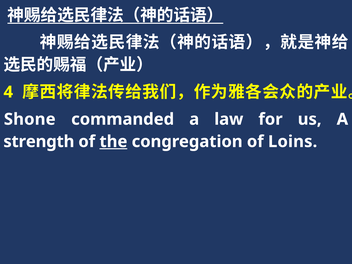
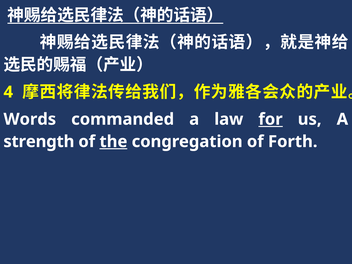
Shone: Shone -> Words
for underline: none -> present
Loins: Loins -> Forth
